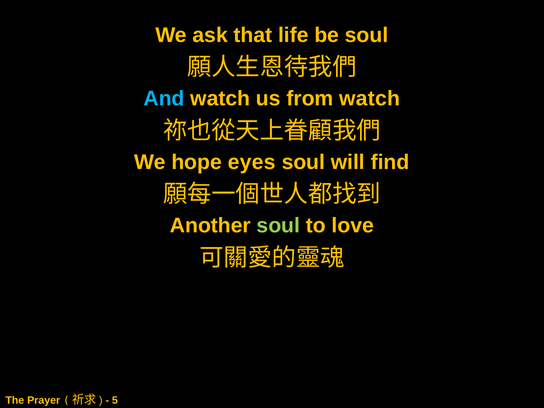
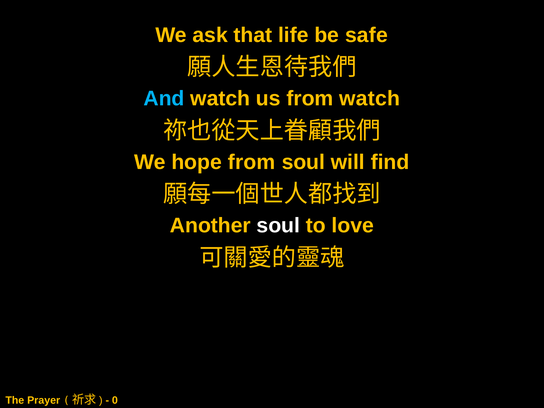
be soul: soul -> safe
hope eyes: eyes -> from
soul at (278, 226) colour: light green -> white
5: 5 -> 0
